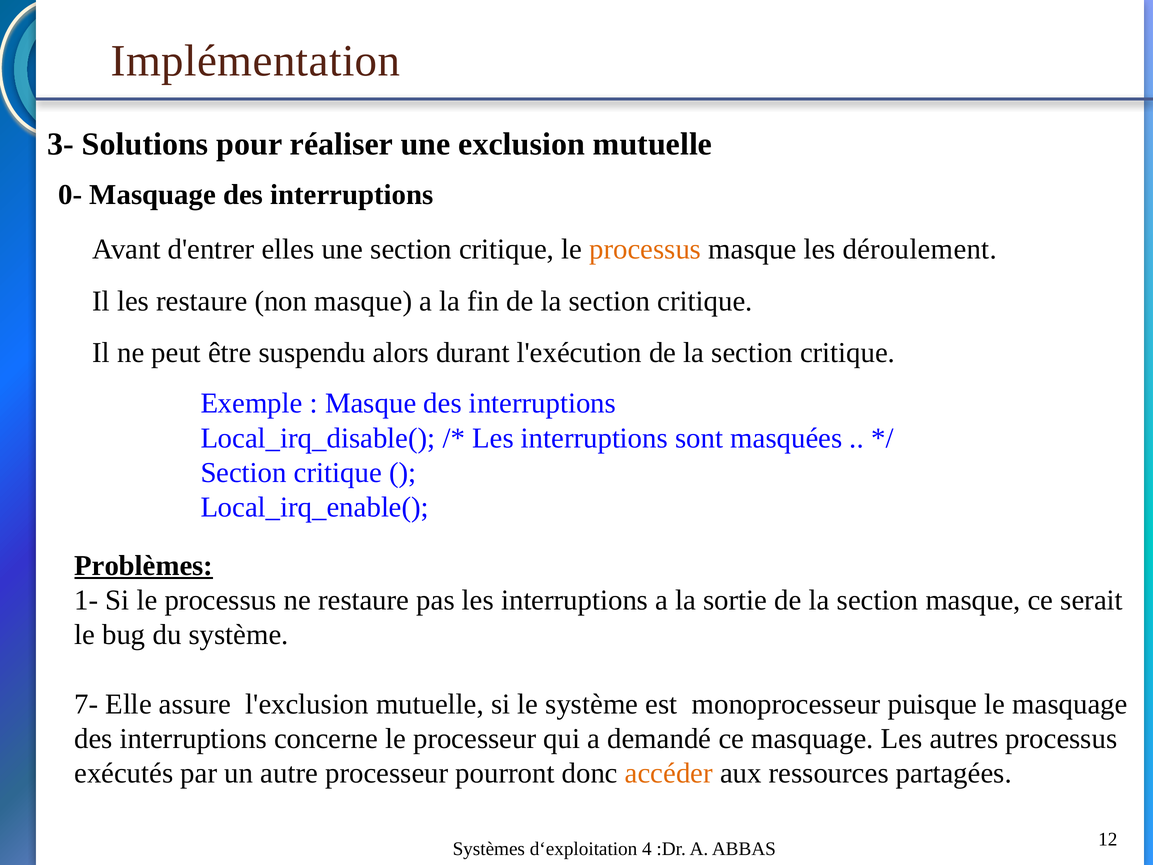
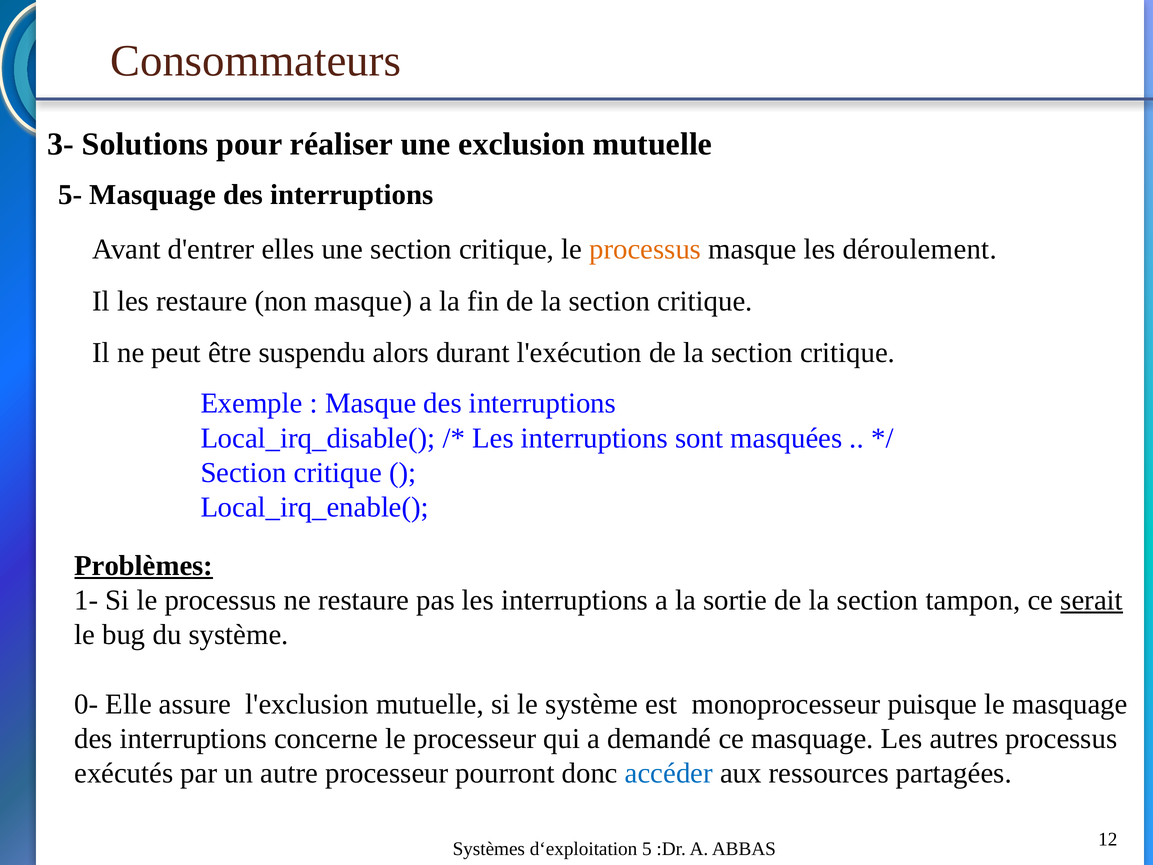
Implémentation: Implémentation -> Consommateurs
0-: 0- -> 5-
section masque: masque -> tampon
serait underline: none -> present
7-: 7- -> 0-
accéder colour: orange -> blue
4: 4 -> 5
